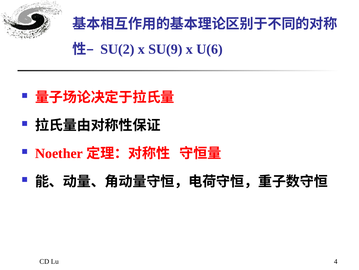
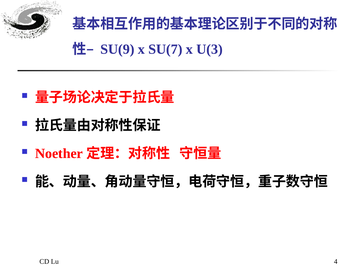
SU(2: SU(2 -> SU(9
SU(9: SU(9 -> SU(7
U(6: U(6 -> U(3
